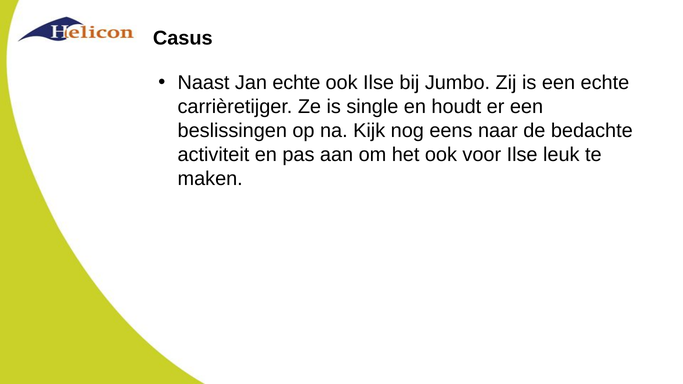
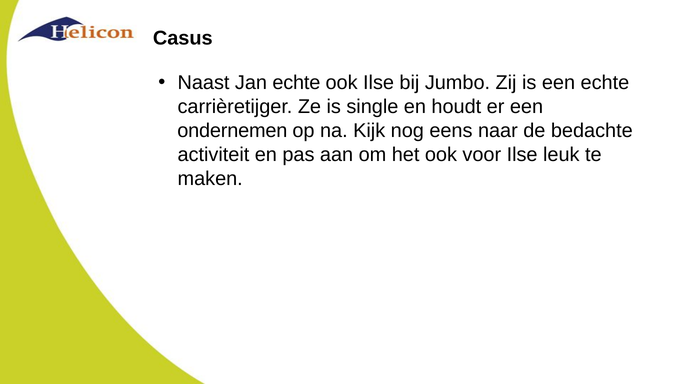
beslissingen: beslissingen -> ondernemen
